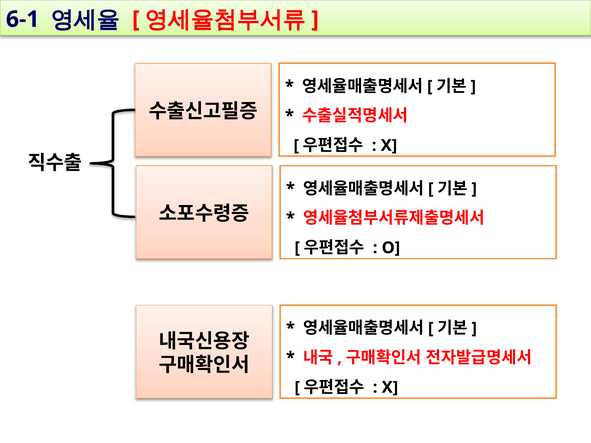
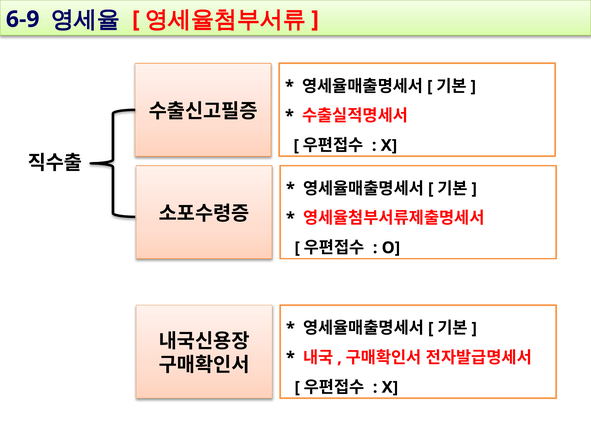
6-1: 6-1 -> 6-9
